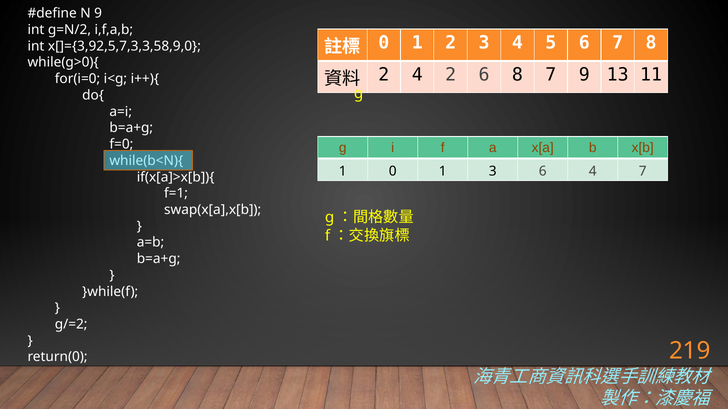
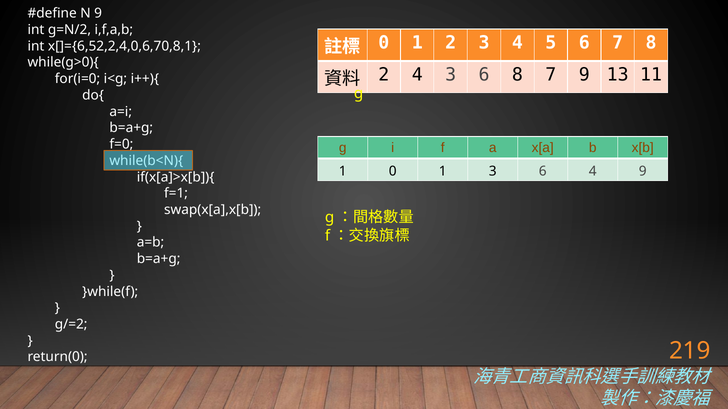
x[]={3,92,5,7,3,3,58,9,0: x[]={3,92,5,7,3,3,58,9,0 -> x[]={6,52,2,4,0,6,70,8,1
4 2: 2 -> 3
4 7: 7 -> 9
